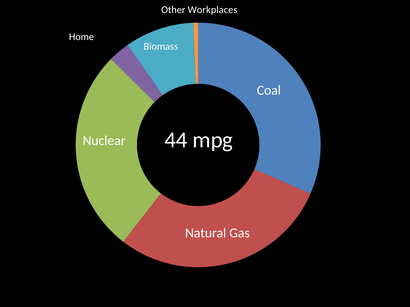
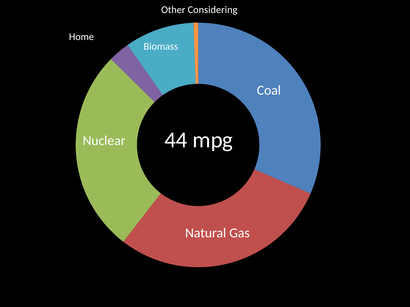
Workplaces: Workplaces -> Considering
